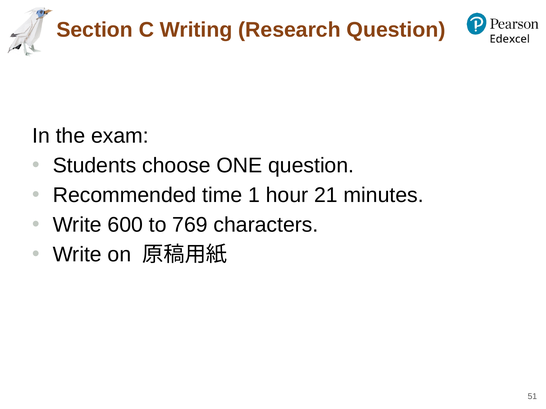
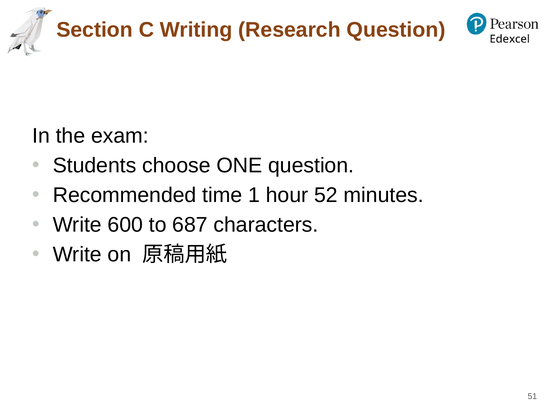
21: 21 -> 52
769: 769 -> 687
